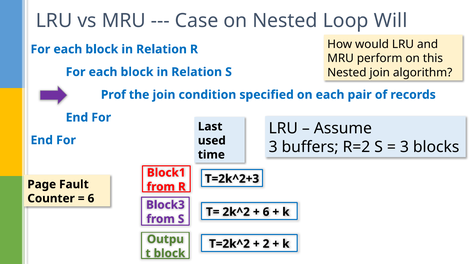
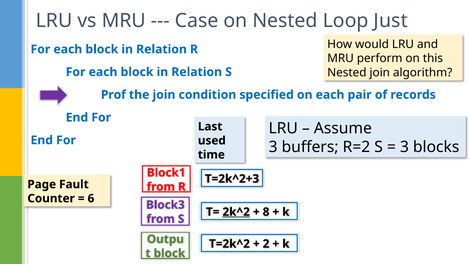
Will: Will -> Just
2k^2 underline: none -> present
6 at (266, 212): 6 -> 8
